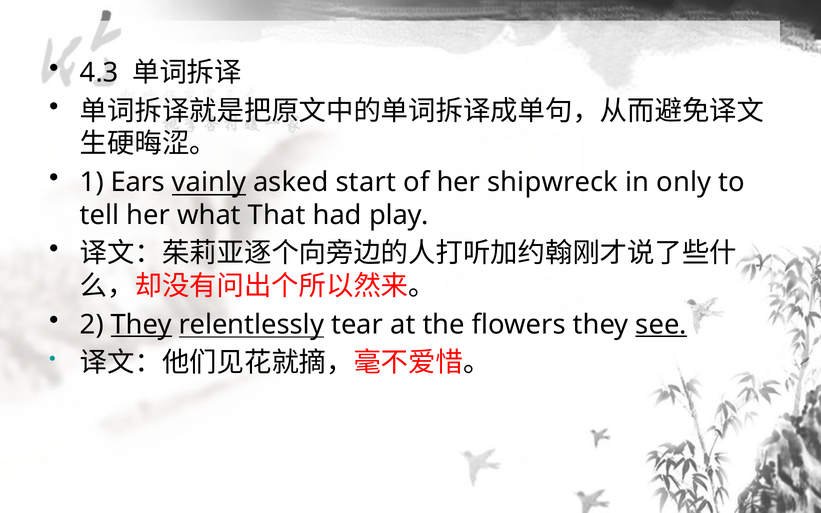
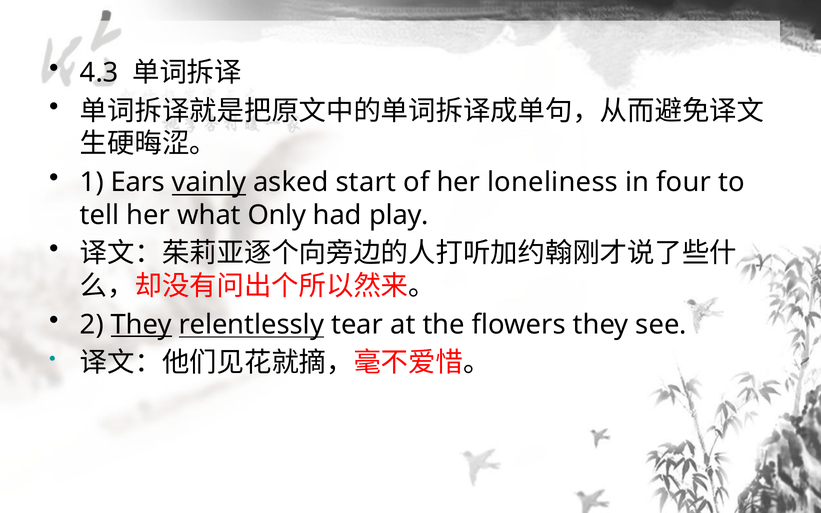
shipwreck: shipwreck -> loneliness
only: only -> four
That: That -> Only
see underline: present -> none
